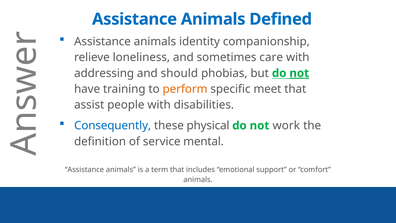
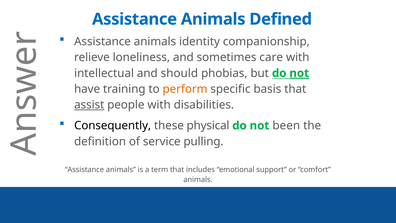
addressing: addressing -> intellectual
meet: meet -> basis
assist underline: none -> present
Consequently colour: blue -> black
work: work -> been
mental: mental -> pulling
